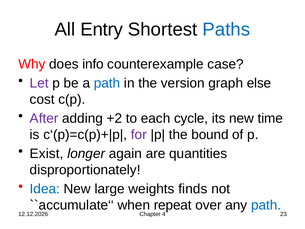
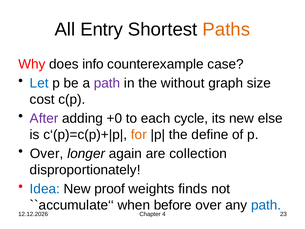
Paths colour: blue -> orange
Let colour: purple -> blue
path at (107, 83) colour: blue -> purple
version: version -> without
else: else -> size
+2: +2 -> +0
time: time -> else
for colour: purple -> orange
bound: bound -> define
Exist at (47, 153): Exist -> Over
quantities: quantities -> collection
large: large -> proof
repeat: repeat -> before
